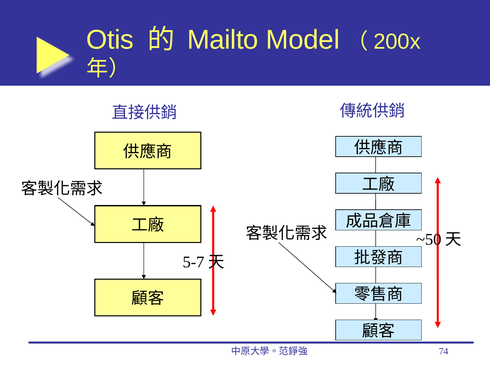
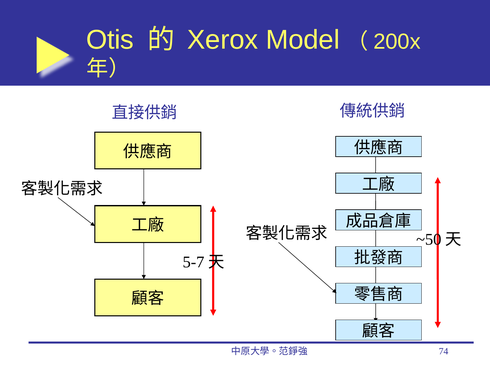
Mailto: Mailto -> Xerox
